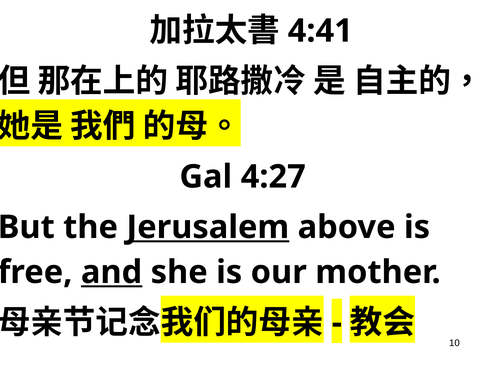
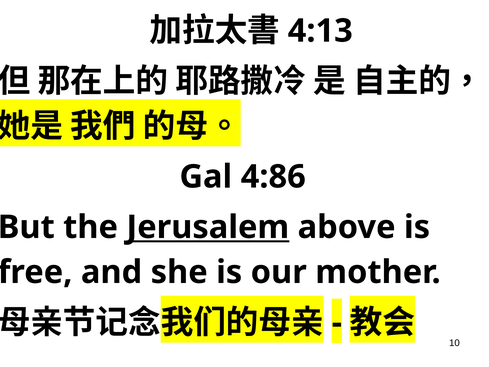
4:41: 4:41 -> 4:13
4:27: 4:27 -> 4:86
and underline: present -> none
